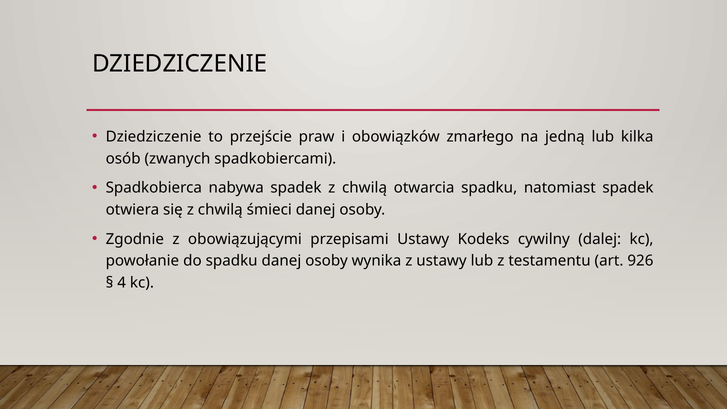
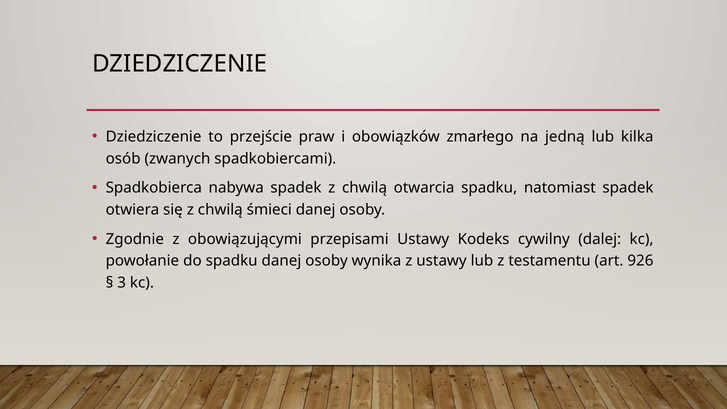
4: 4 -> 3
